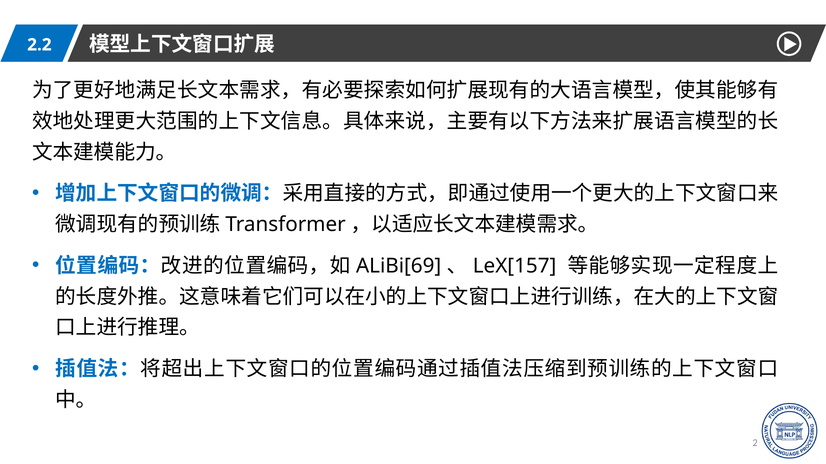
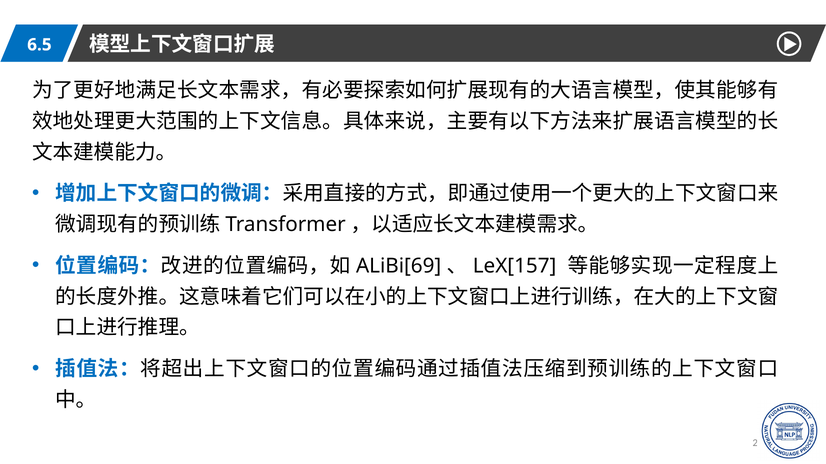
2.2: 2.2 -> 6.5
